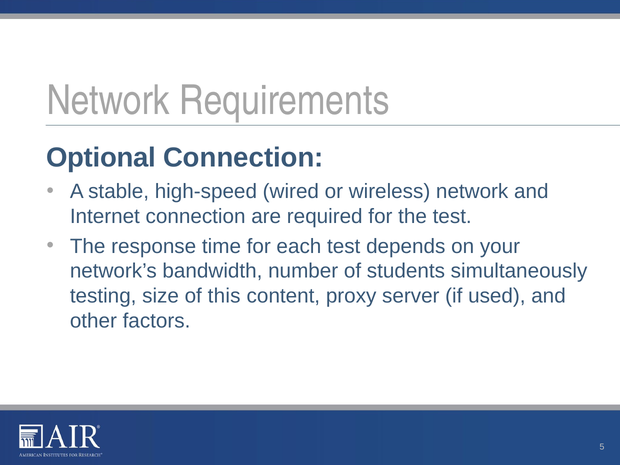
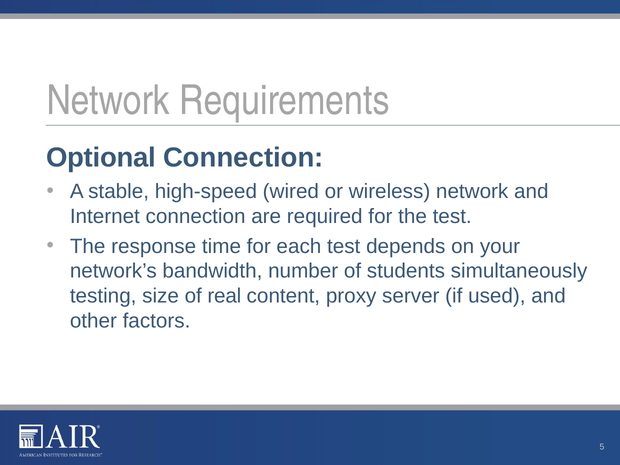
this: this -> real
